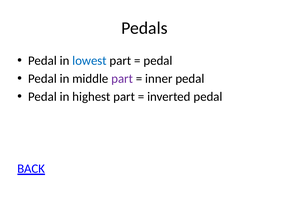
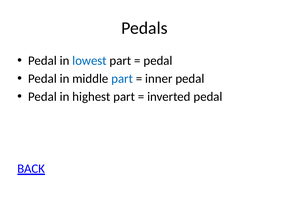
part at (122, 79) colour: purple -> blue
